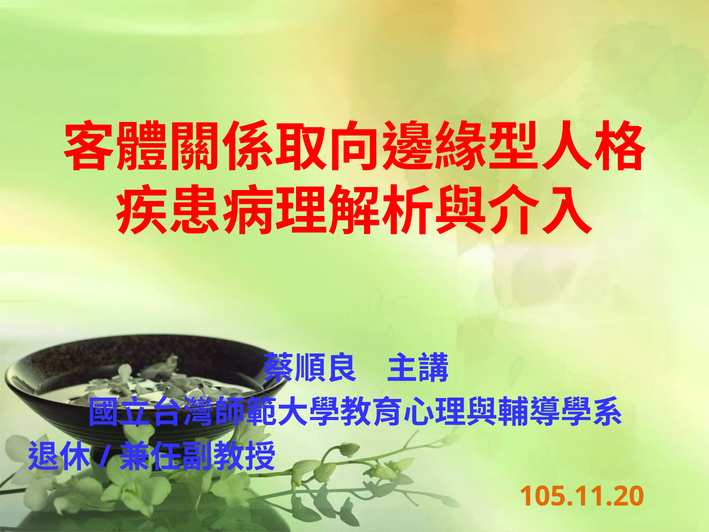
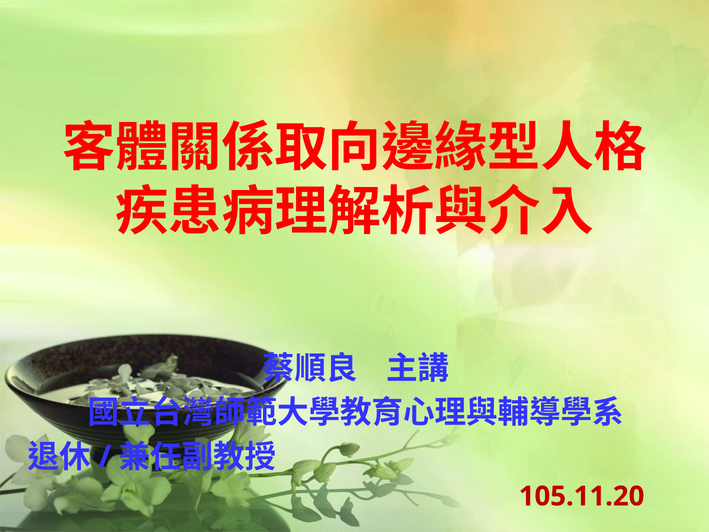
105.11.20 colour: orange -> red
